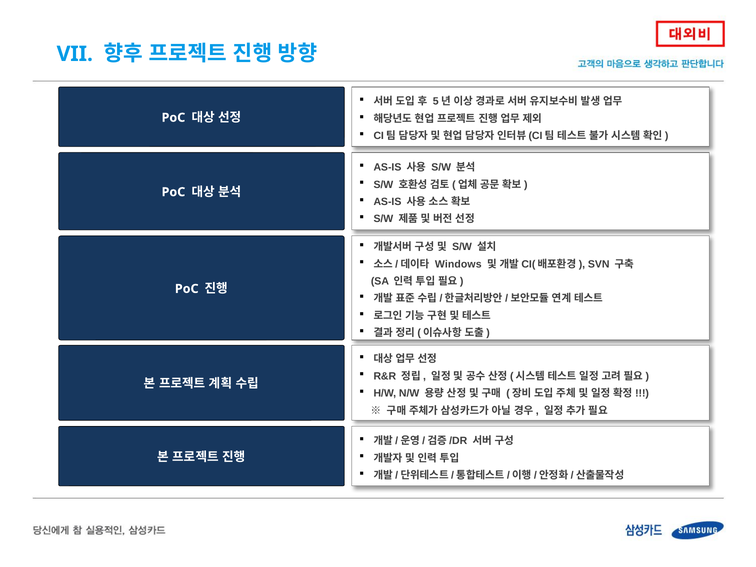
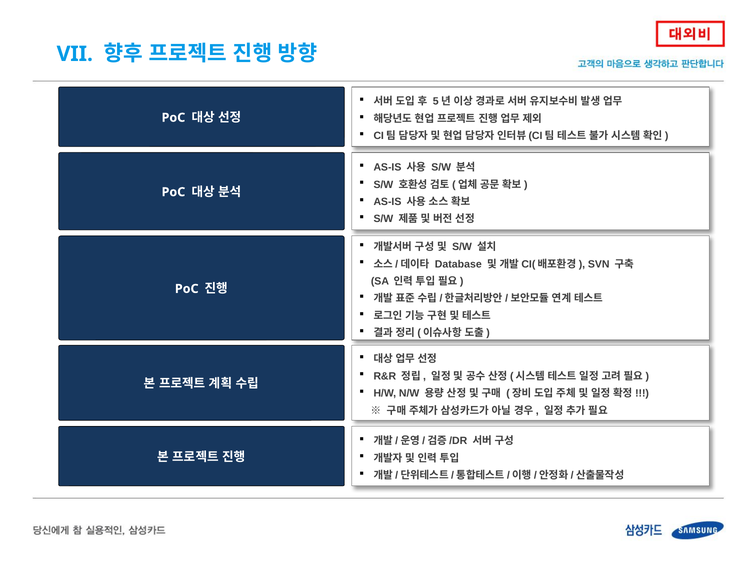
Windows: Windows -> Database
